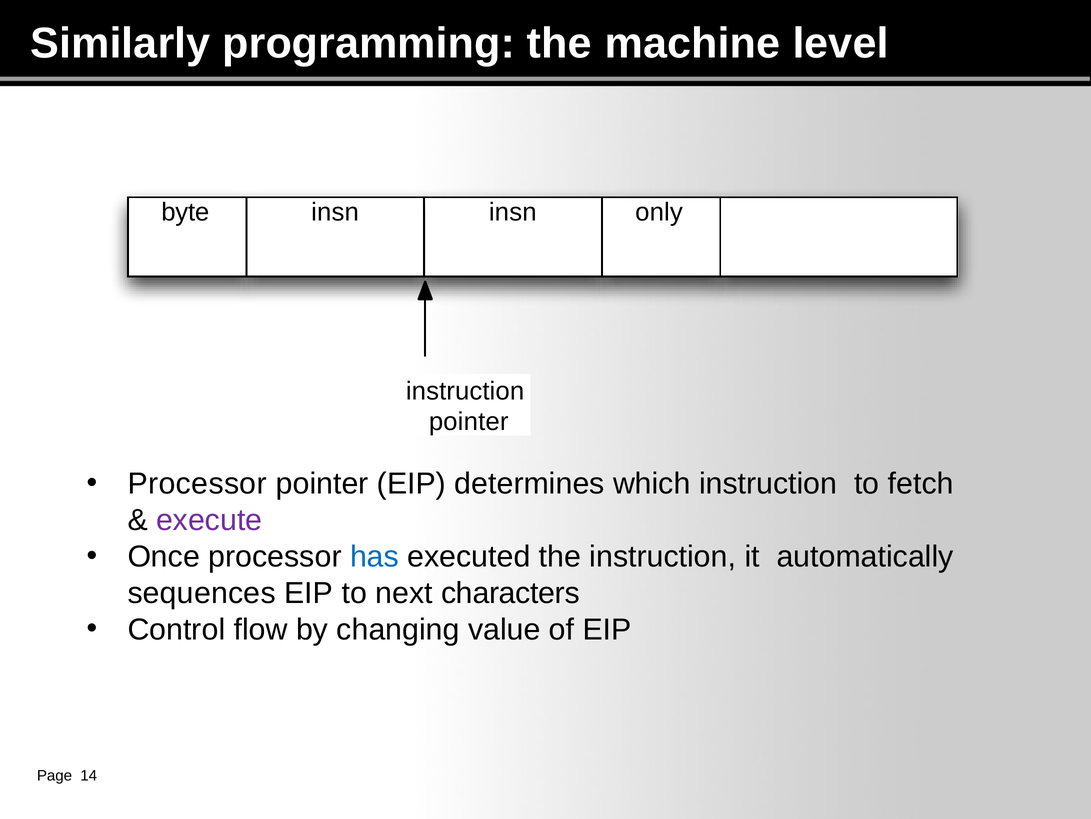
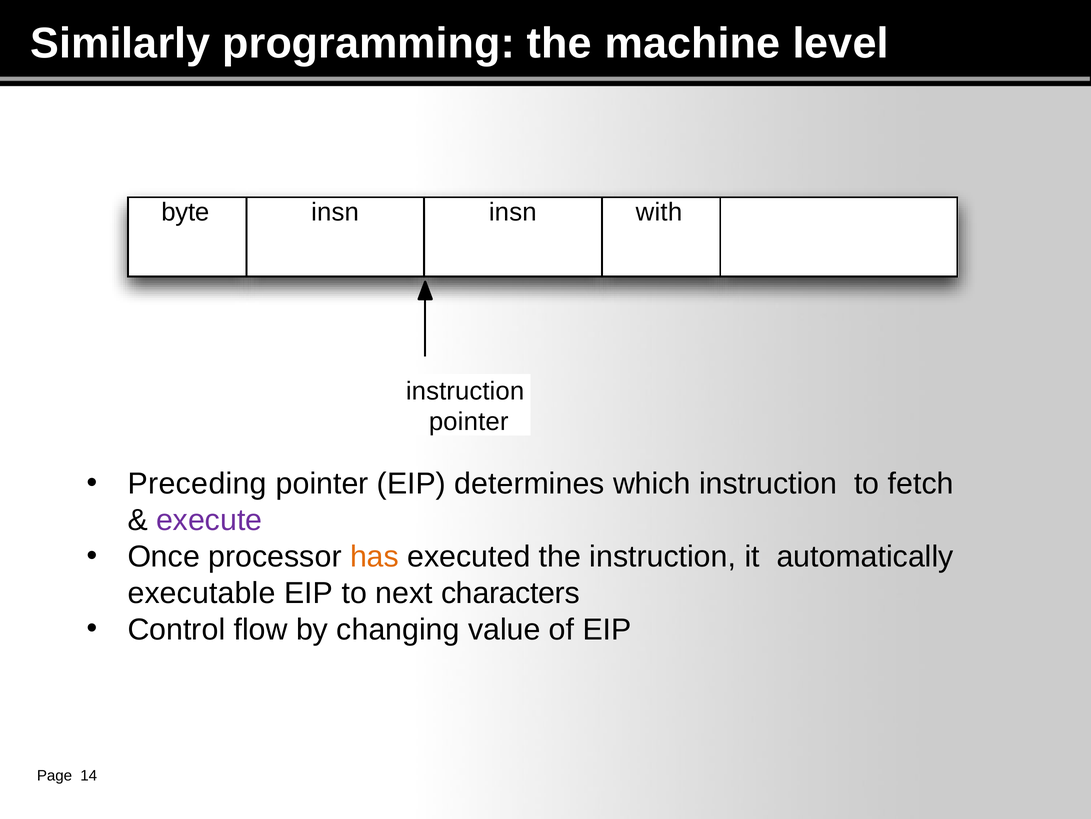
only: only -> with
Processor at (197, 484): Processor -> Preceding
has colour: blue -> orange
sequences: sequences -> executable
